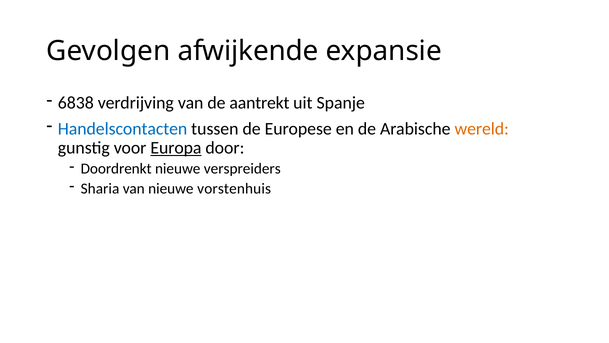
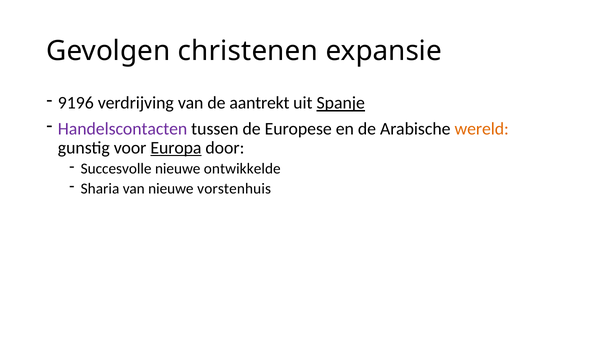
afwijkende: afwijkende -> christenen
6838: 6838 -> 9196
Spanje underline: none -> present
Handelscontacten colour: blue -> purple
Doordrenkt: Doordrenkt -> Succesvolle
verspreiders: verspreiders -> ontwikkelde
